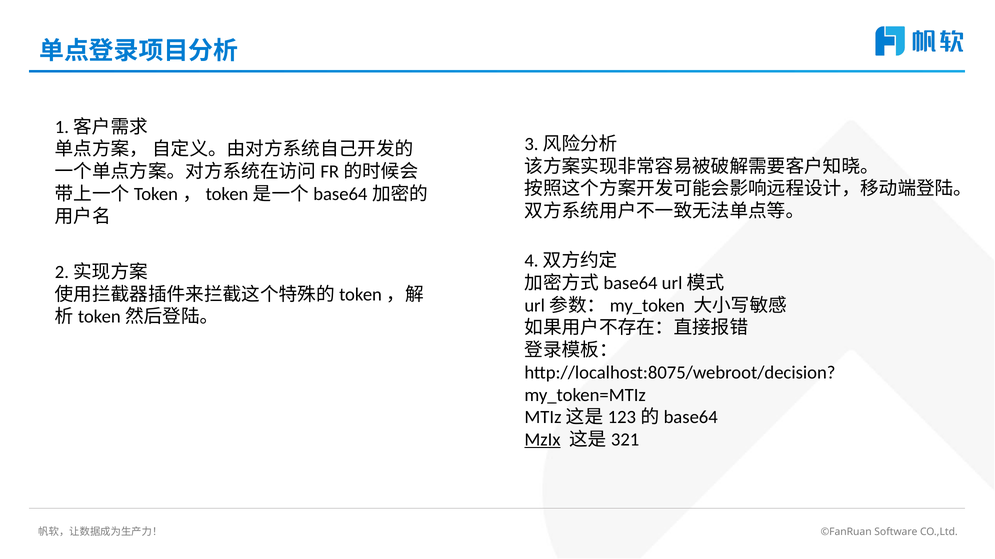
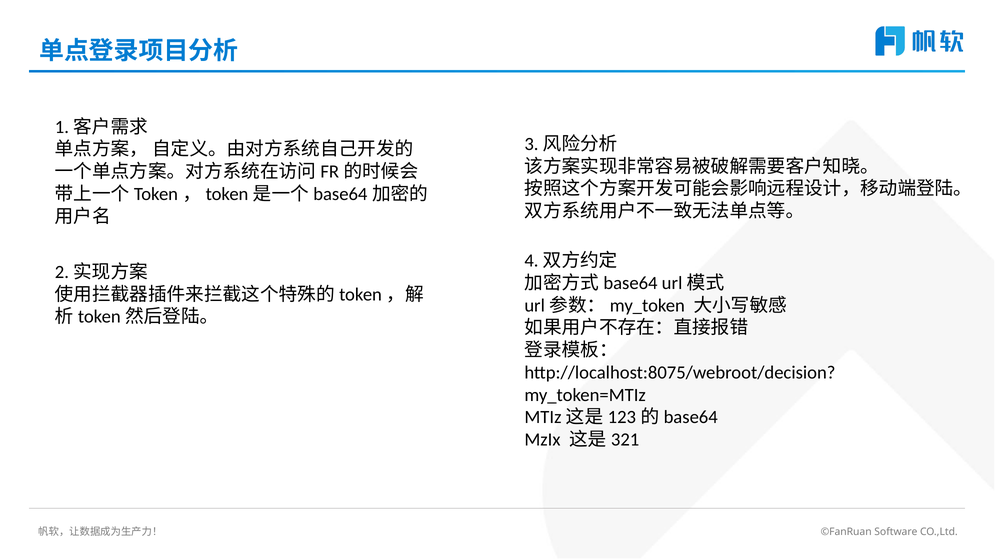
MzIx underline: present -> none
